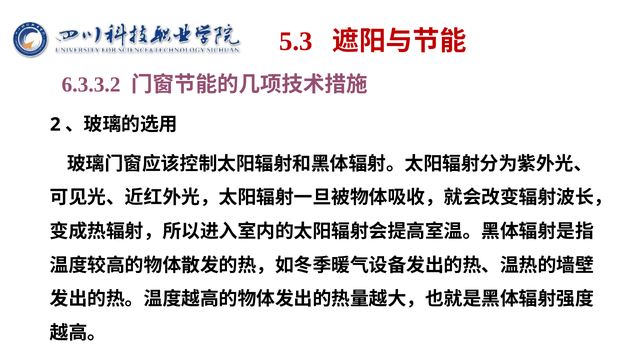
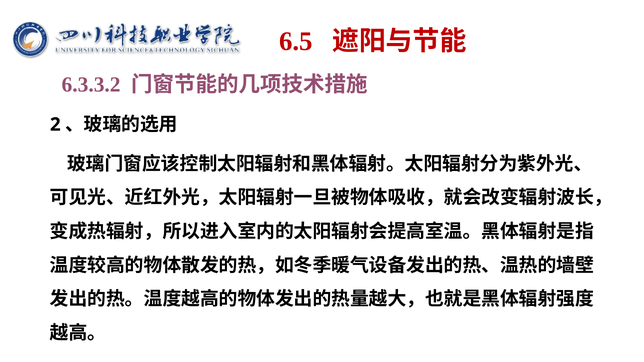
5.3: 5.3 -> 6.5
